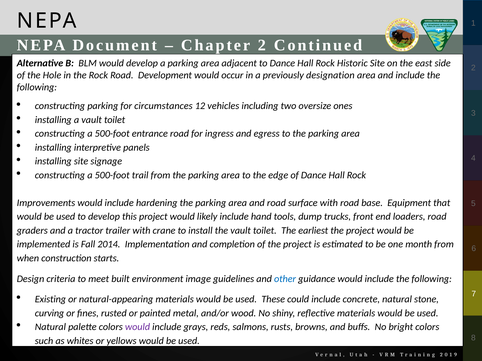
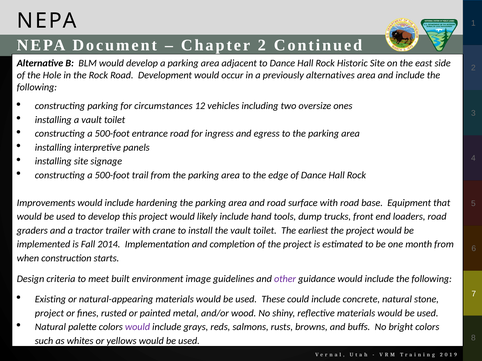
designation: designation -> alternatives
other colour: blue -> purple
curving at (50, 313): curving -> project
